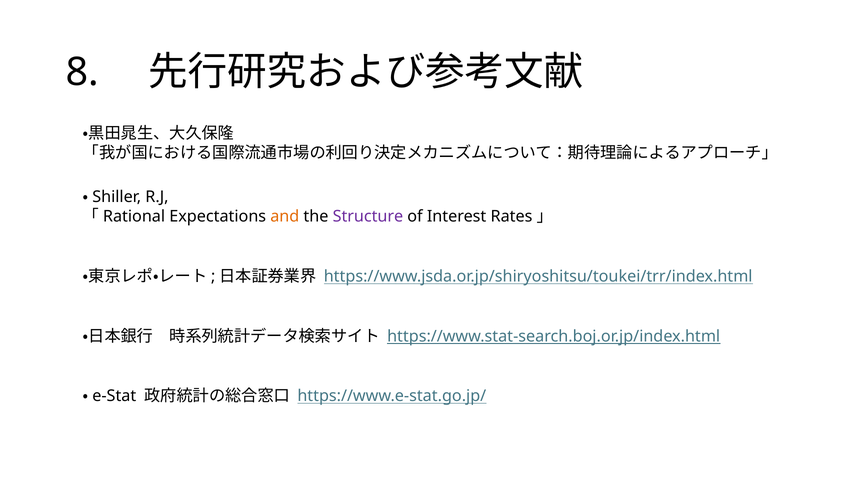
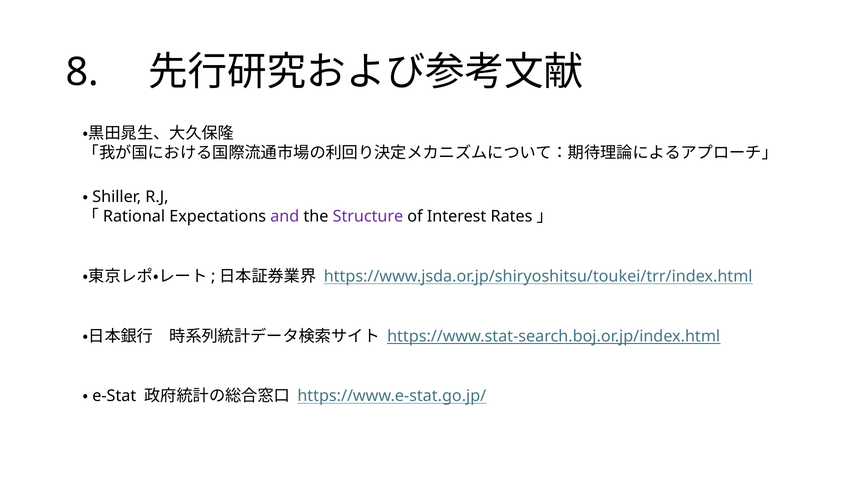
and colour: orange -> purple
